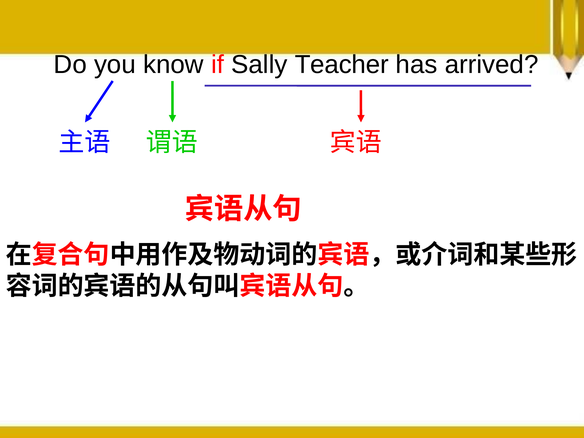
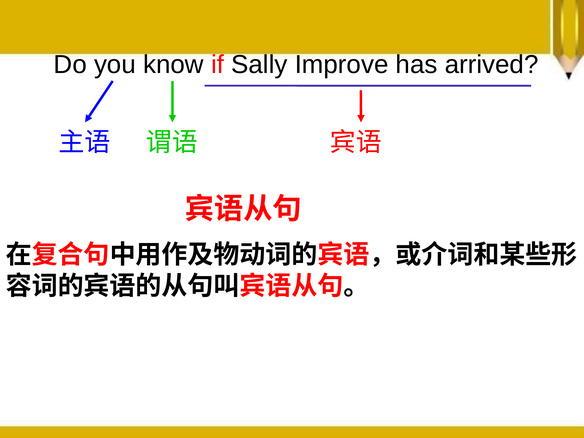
Teacher: Teacher -> Improve
